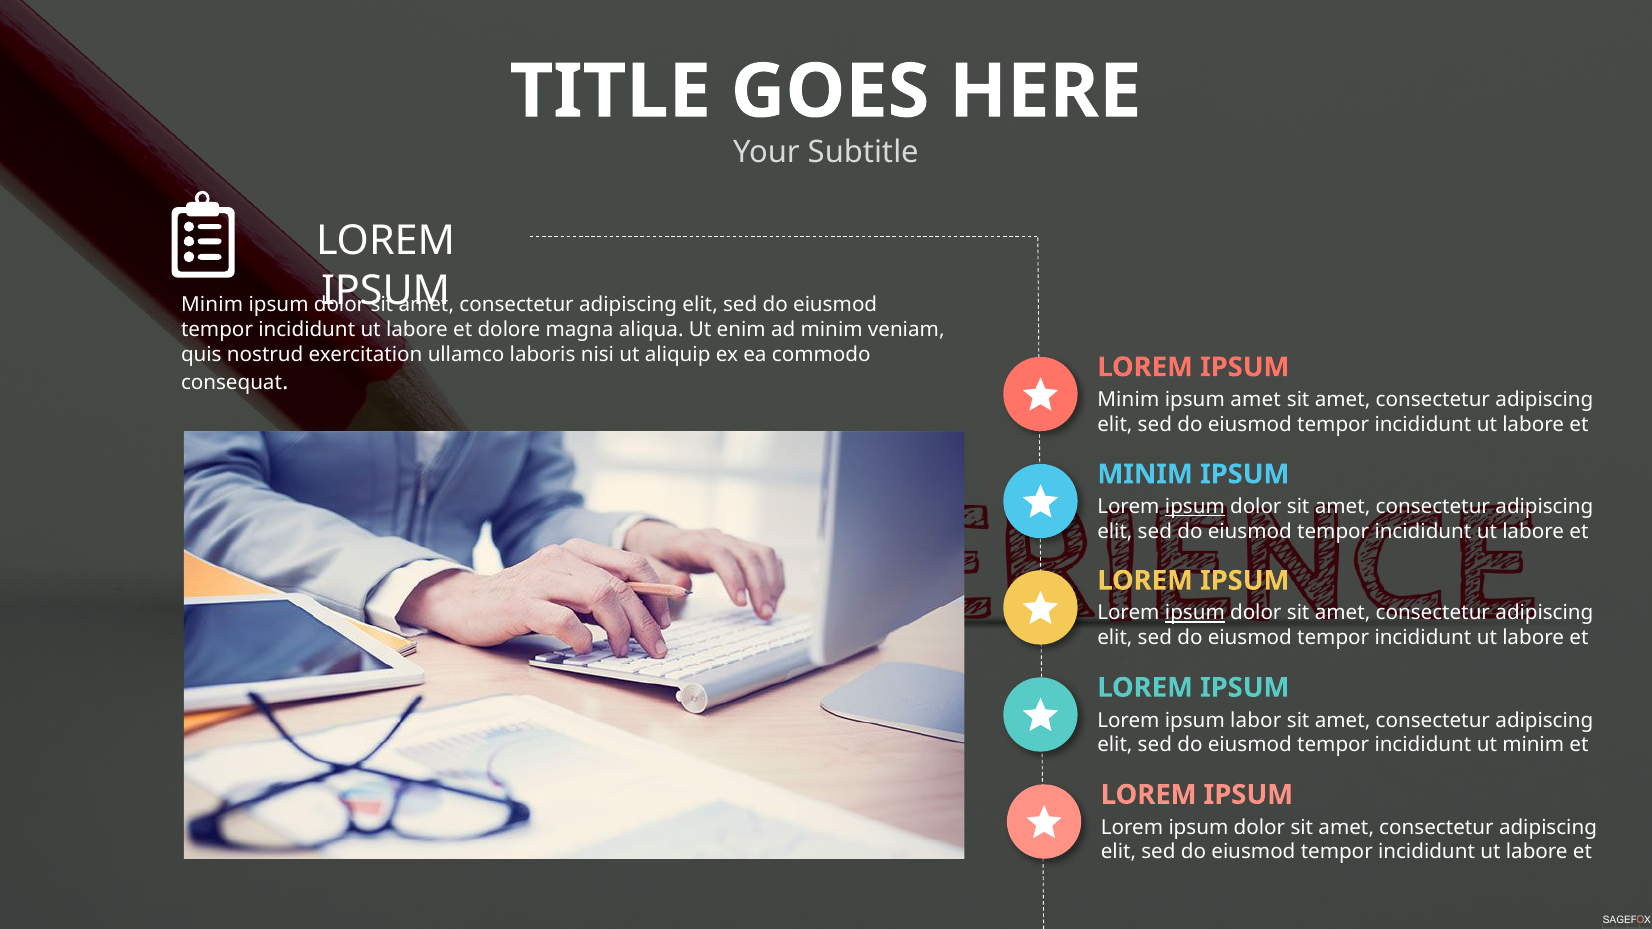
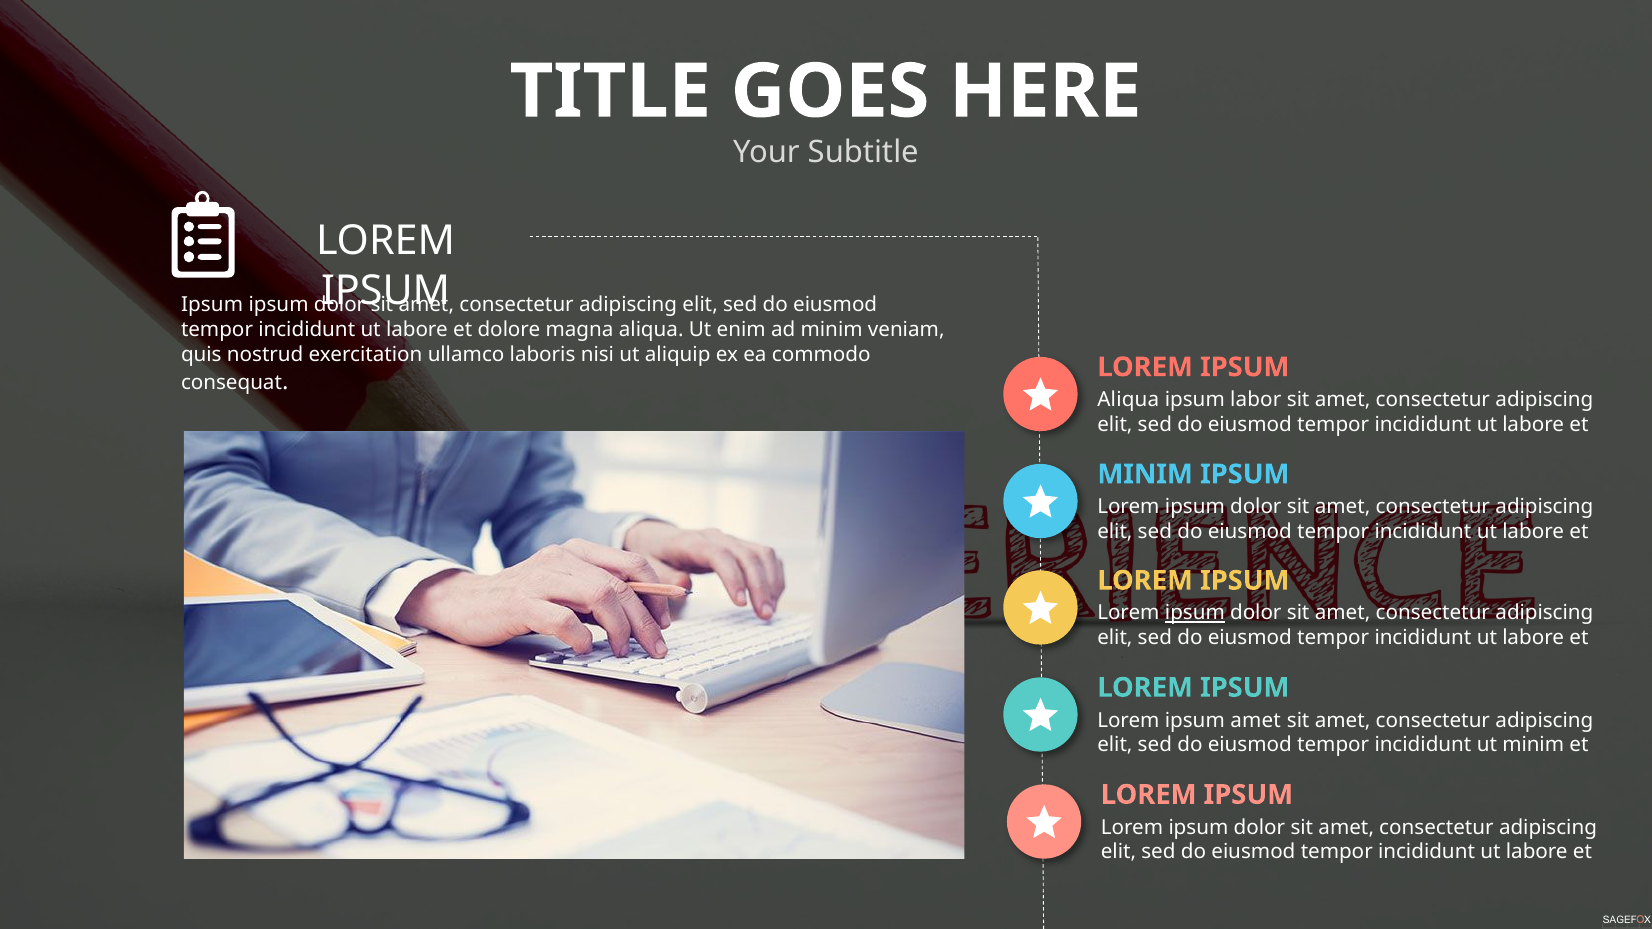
Minim at (212, 305): Minim -> Ipsum
Minim at (1128, 400): Minim -> Aliqua
ipsum amet: amet -> labor
ipsum at (1195, 507) underline: present -> none
ipsum labor: labor -> amet
